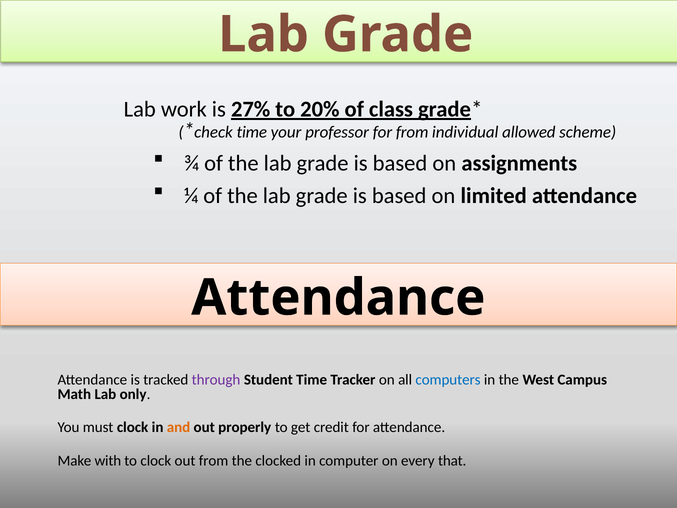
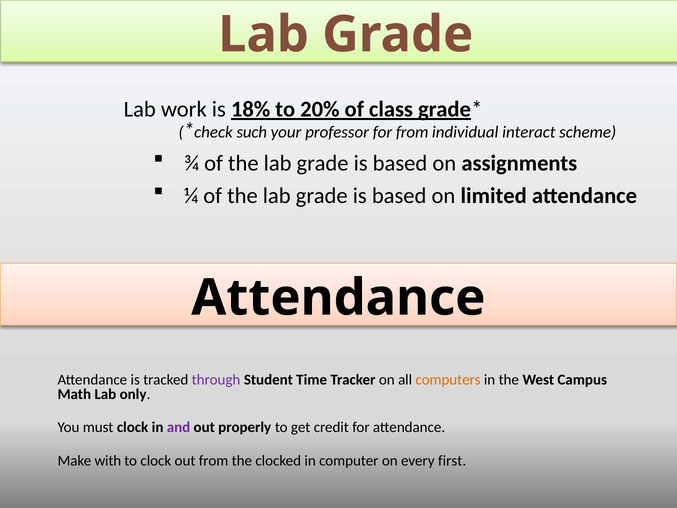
27%: 27% -> 18%
check time: time -> such
allowed: allowed -> interact
computers colour: blue -> orange
and colour: orange -> purple
that: that -> first
